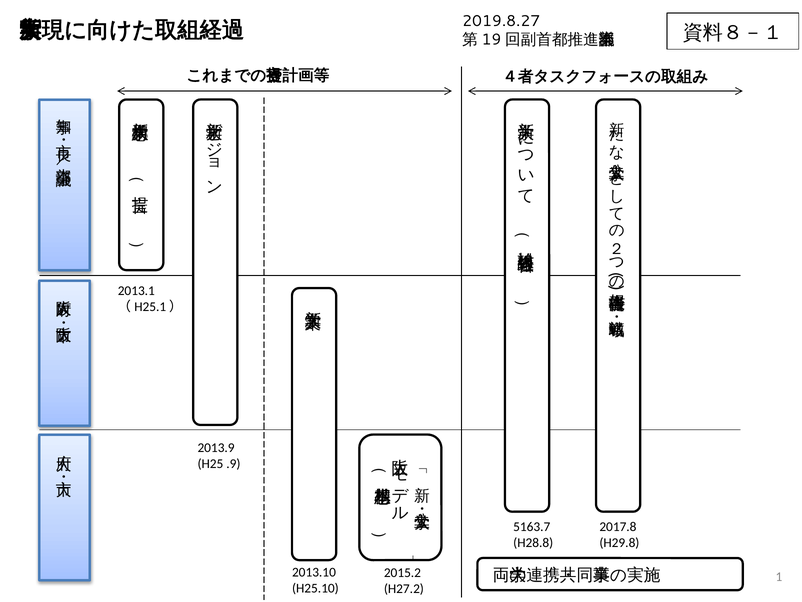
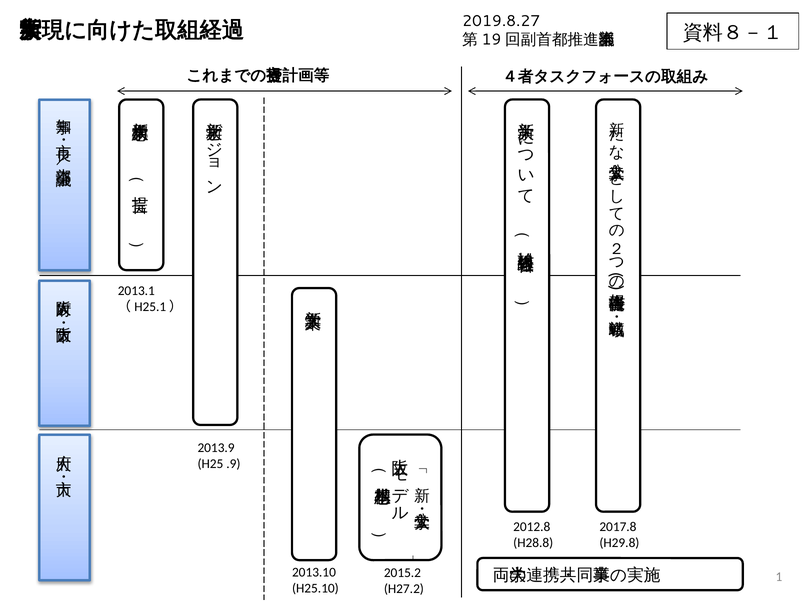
5163.7: 5163.7 -> 2012.8
